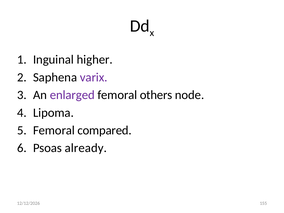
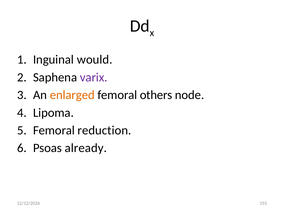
higher: higher -> would
enlarged colour: purple -> orange
compared: compared -> reduction
